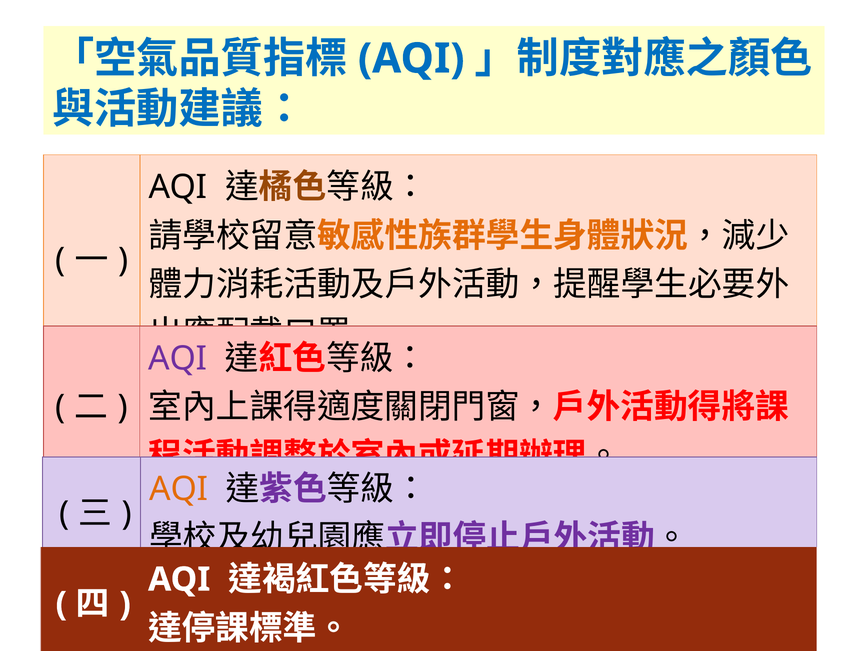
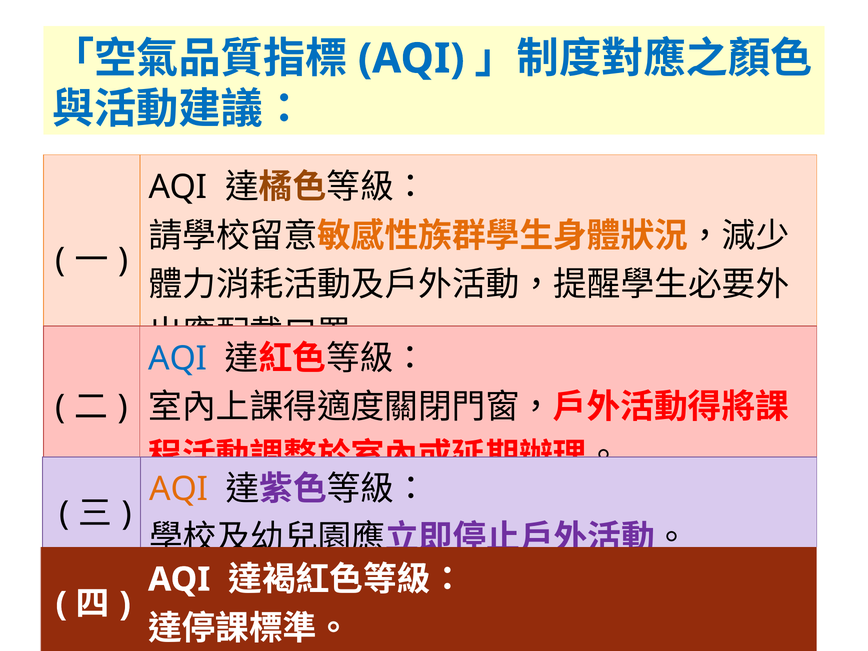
AQI at (178, 358) colour: purple -> blue
